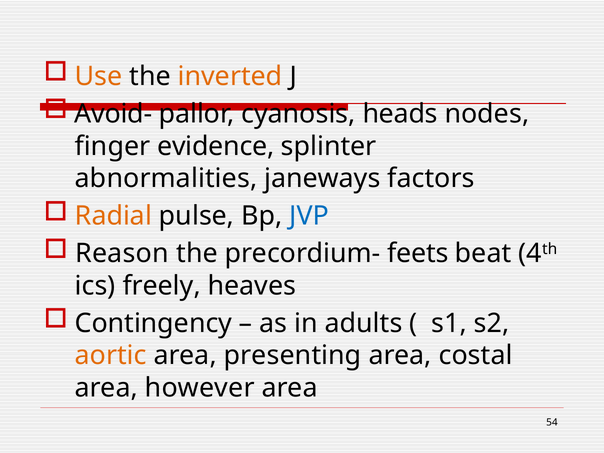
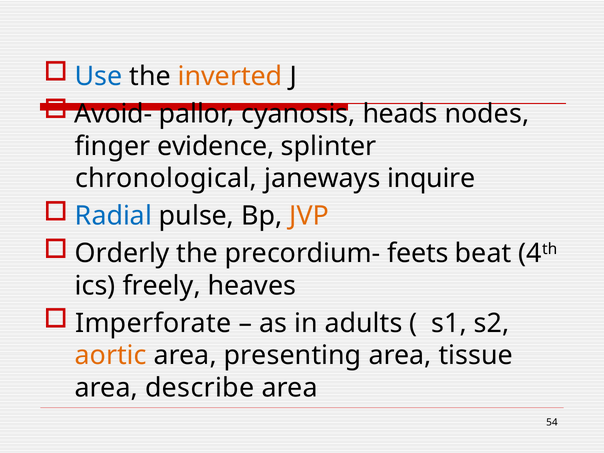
Use colour: orange -> blue
abnormalities: abnormalities -> chronological
factors: factors -> inquire
Radial colour: orange -> blue
JVP colour: blue -> orange
Reason: Reason -> Orderly
Contingency: Contingency -> Imperforate
costal: costal -> tissue
however: however -> describe
